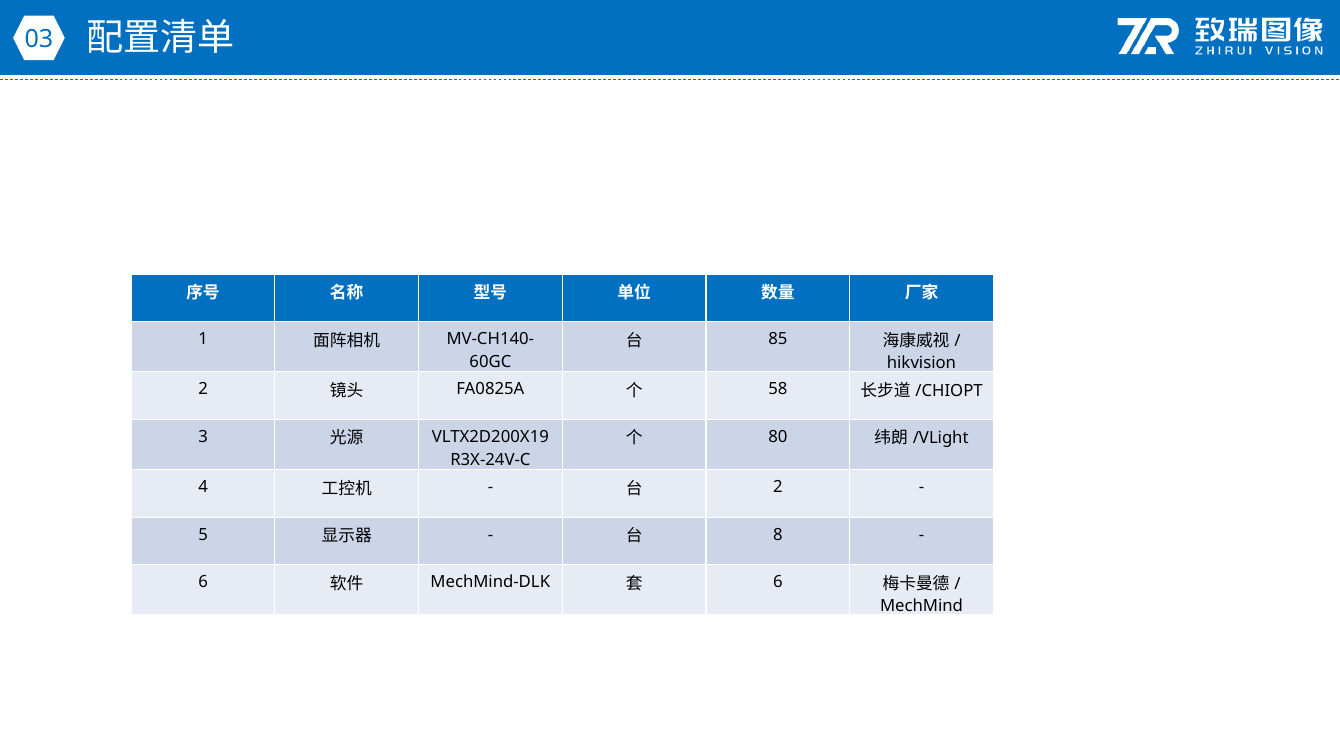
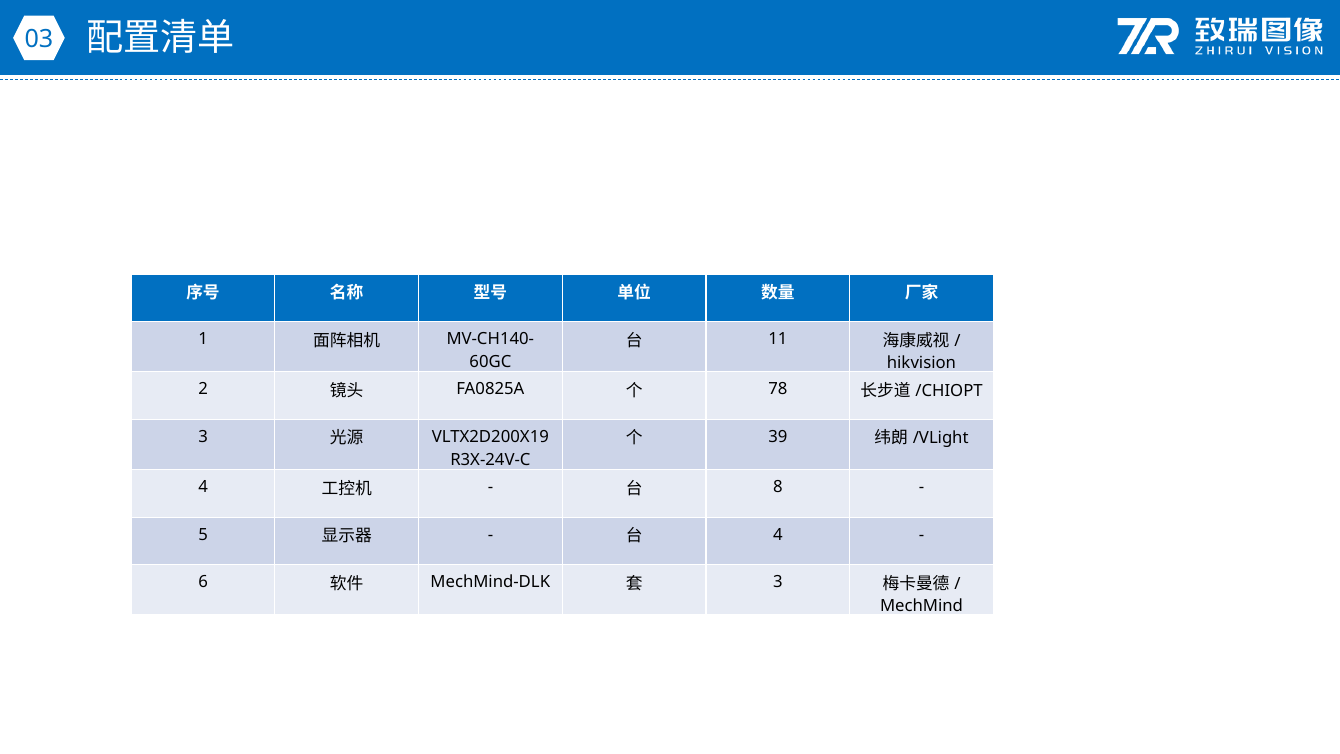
85: 85 -> 11
58: 58 -> 78
80: 80 -> 39
2 at (778, 487): 2 -> 8
8 at (778, 534): 8 -> 4
6 at (778, 582): 6 -> 3
